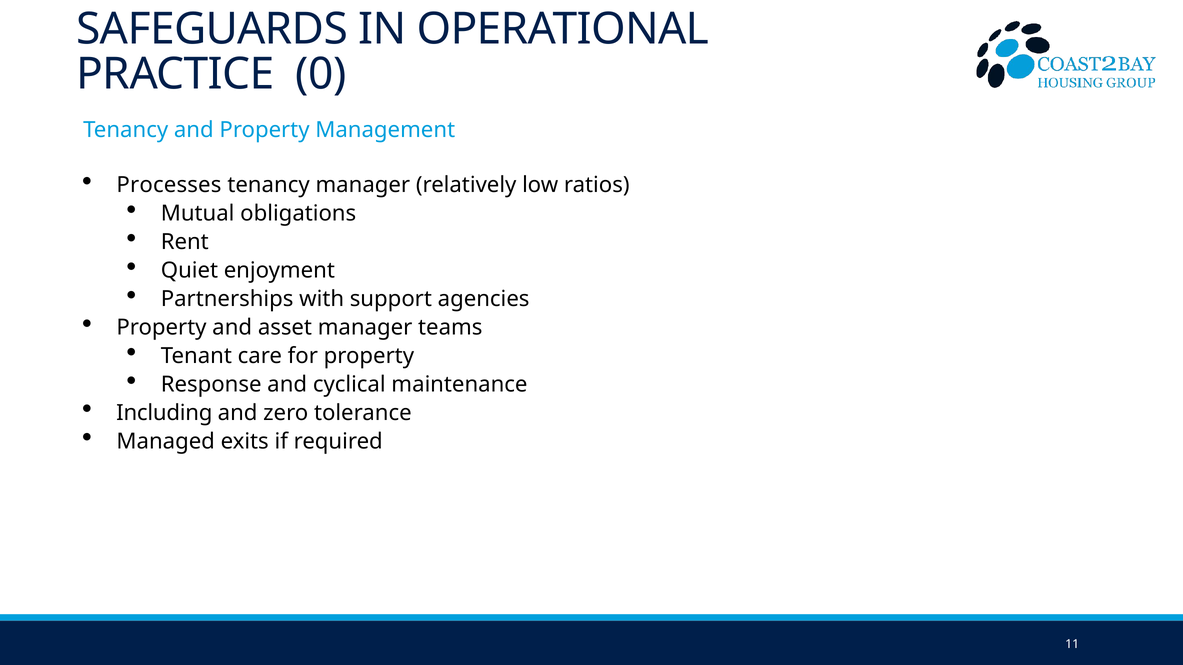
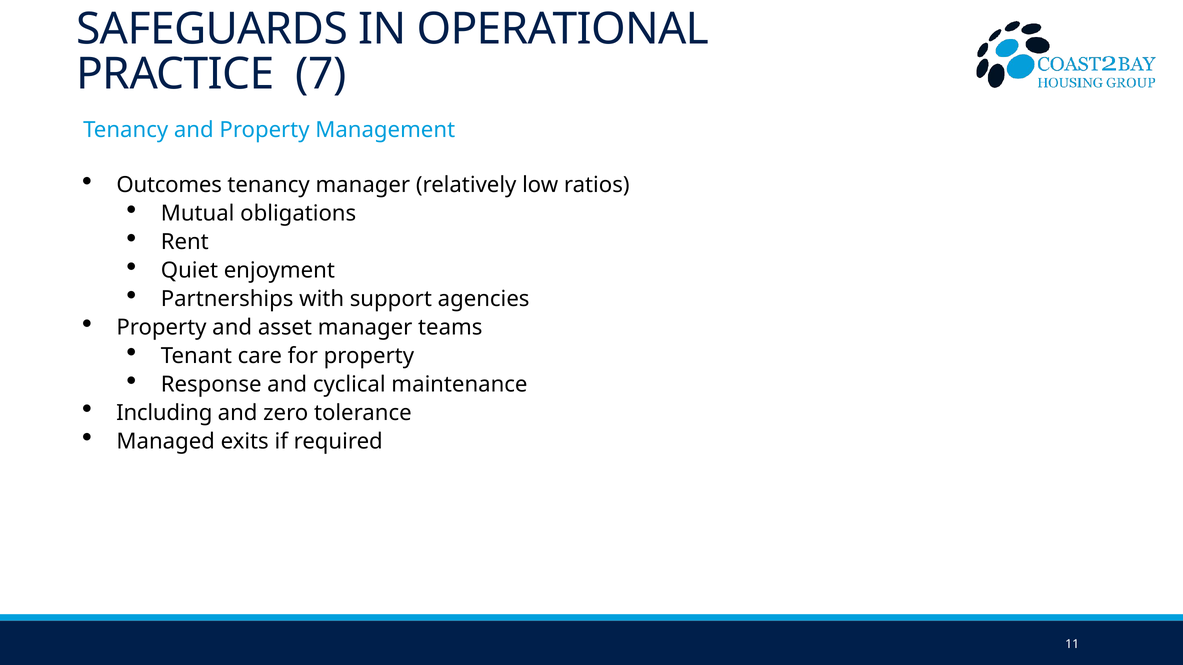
0: 0 -> 7
Processes: Processes -> Outcomes
